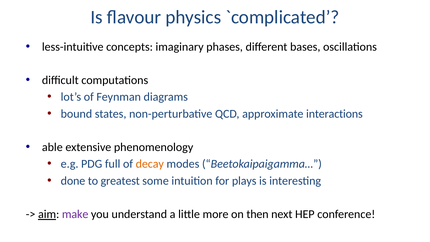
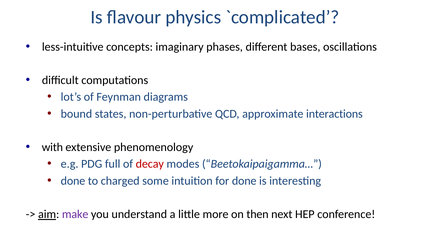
able: able -> with
decay colour: orange -> red
greatest: greatest -> charged
for plays: plays -> done
